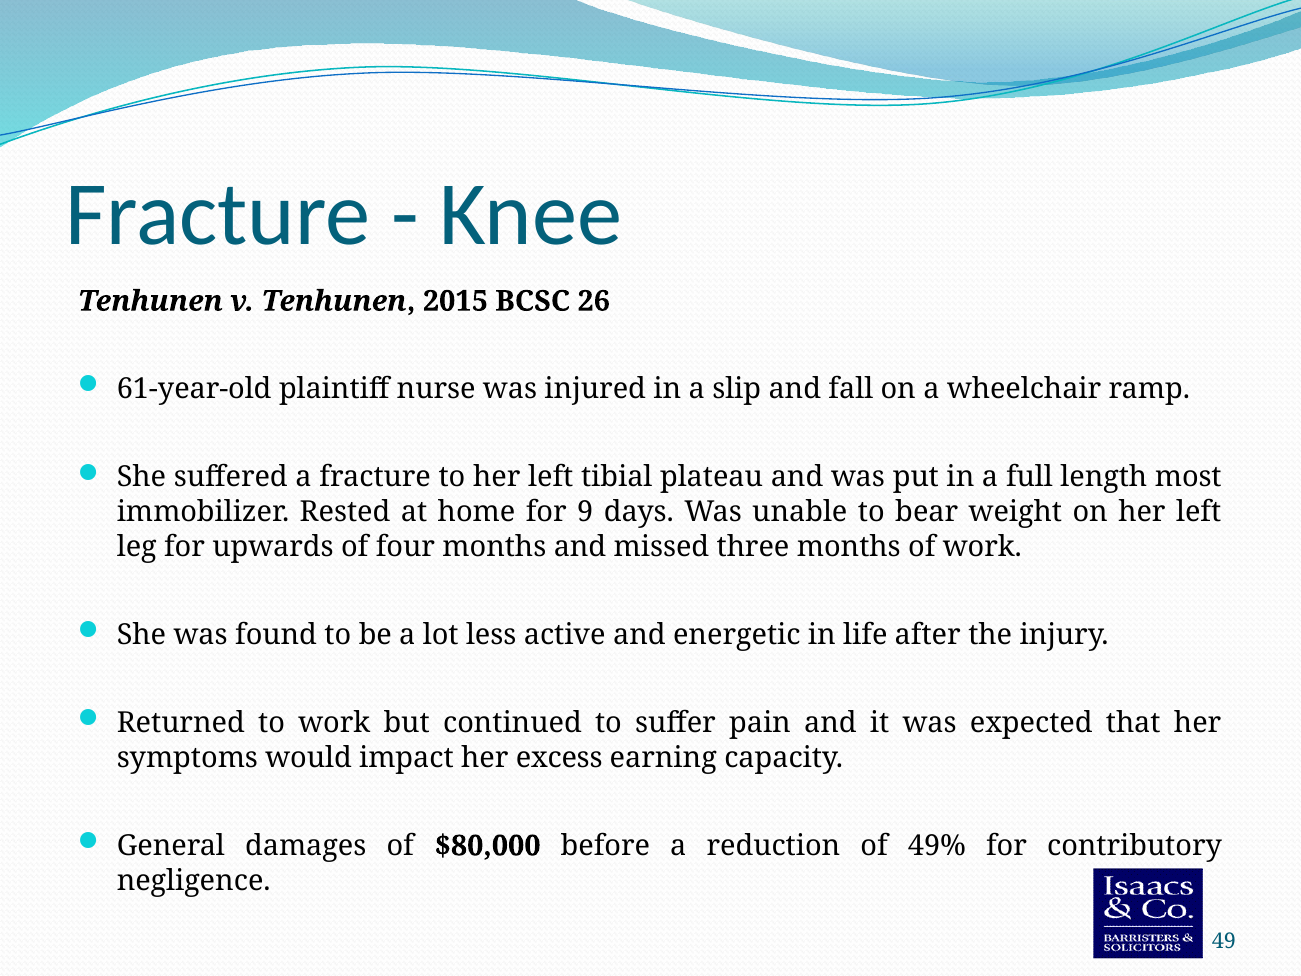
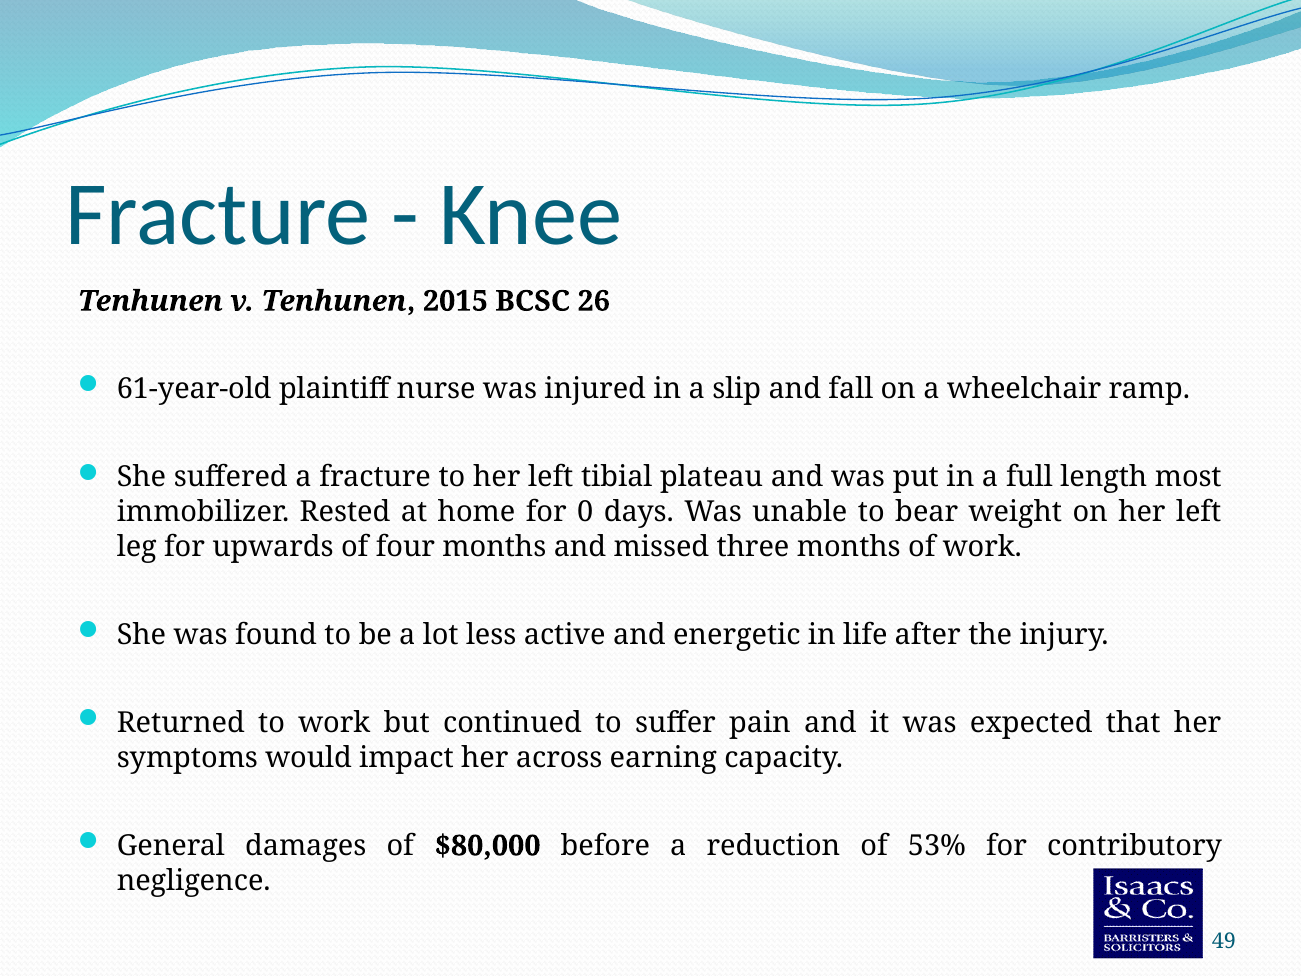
9: 9 -> 0
excess: excess -> across
49%: 49% -> 53%
